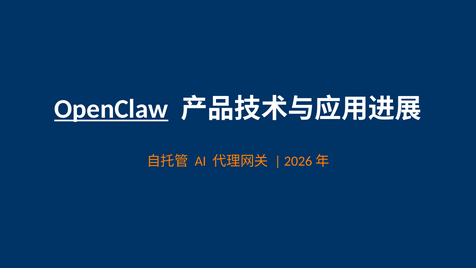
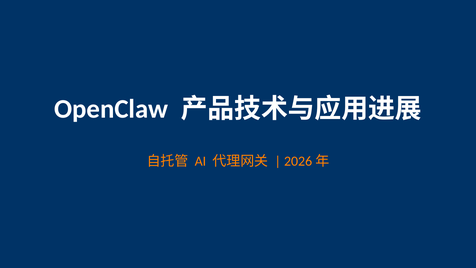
OpenClaw underline: present -> none
